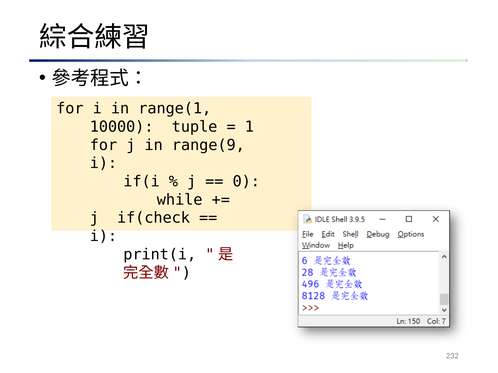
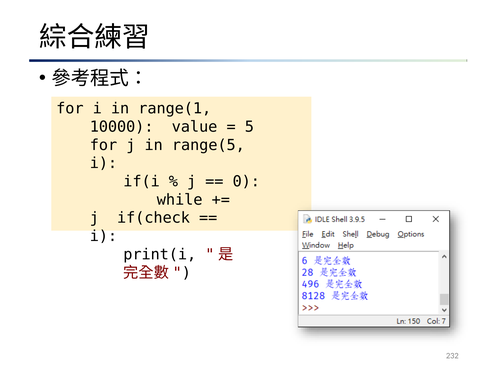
tuple: tuple -> value
1: 1 -> 5
range(9: range(9 -> range(5
